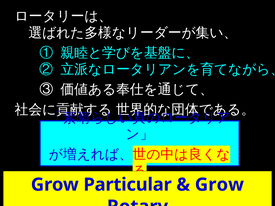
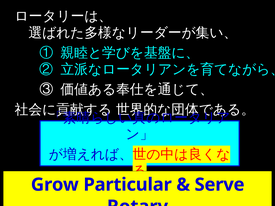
Grow at (219, 185): Grow -> Serve
